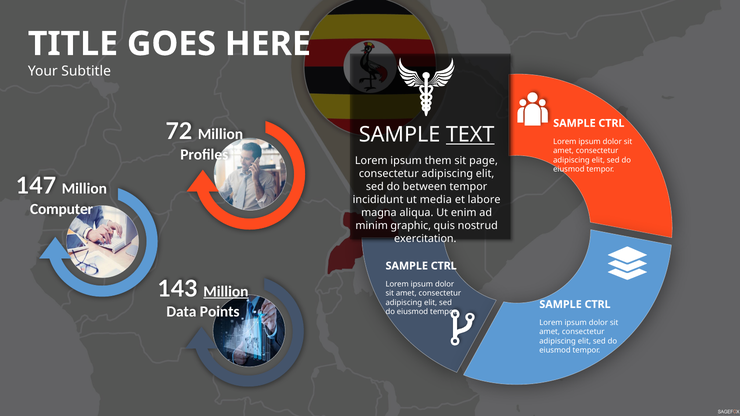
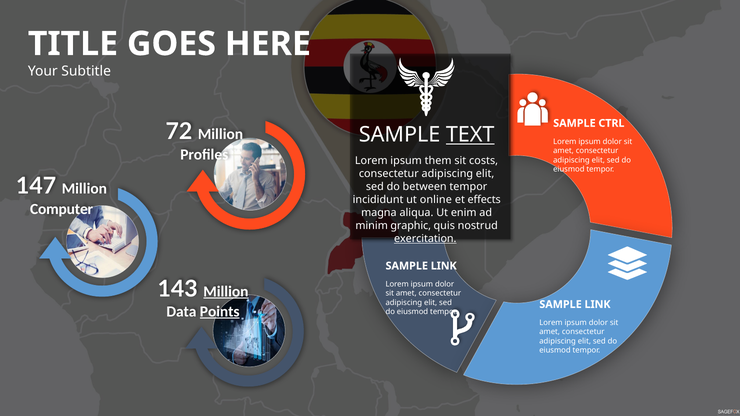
page: page -> costs
media: media -> online
labore: labore -> effects
exercitation underline: none -> present
CTRL at (444, 266): CTRL -> LINK
CTRL at (598, 305): CTRL -> LINK
Points underline: none -> present
